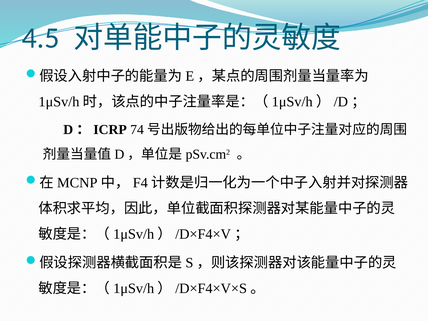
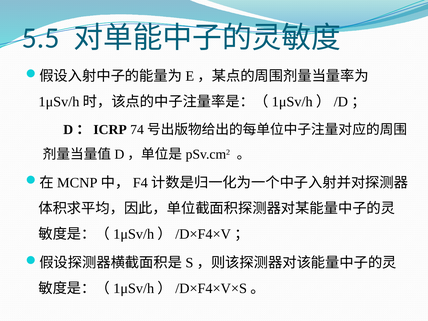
4.5: 4.5 -> 5.5
